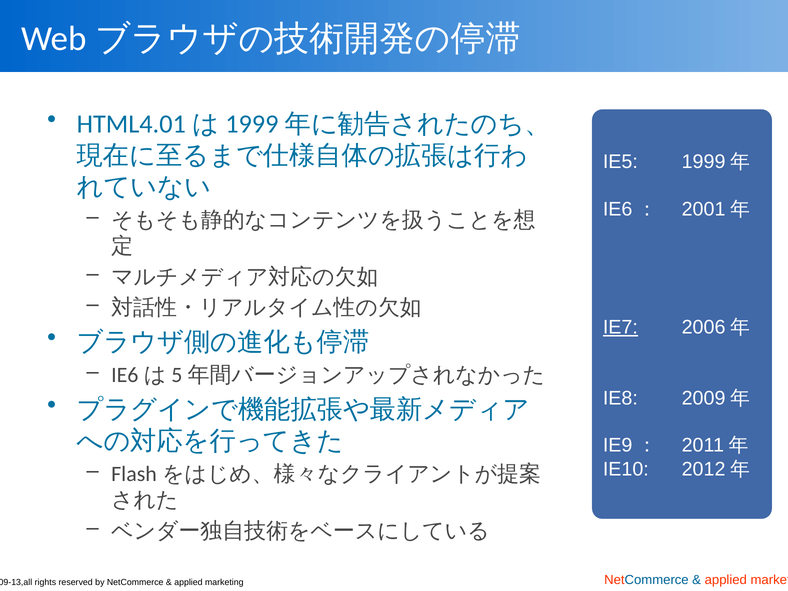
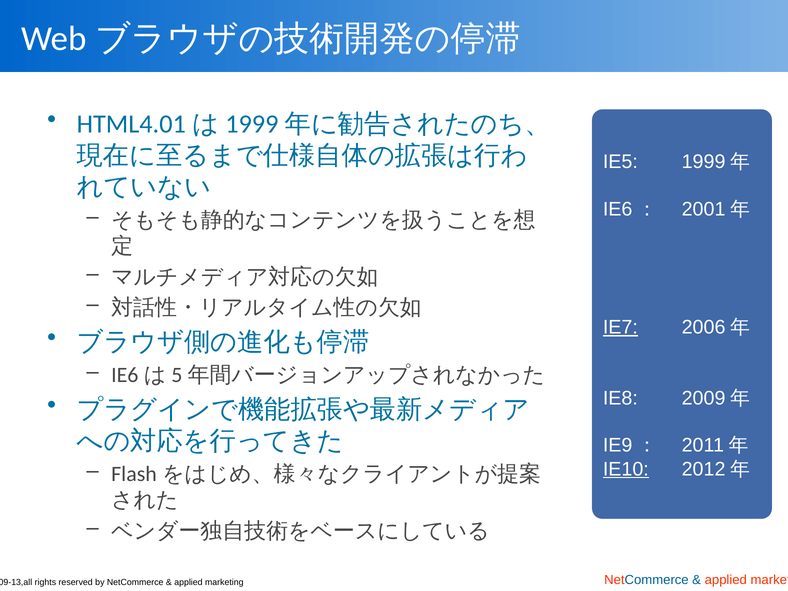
IE10 underline: none -> present
